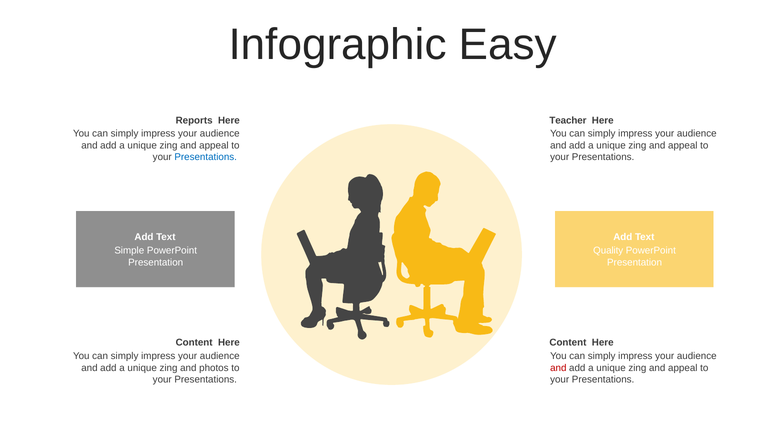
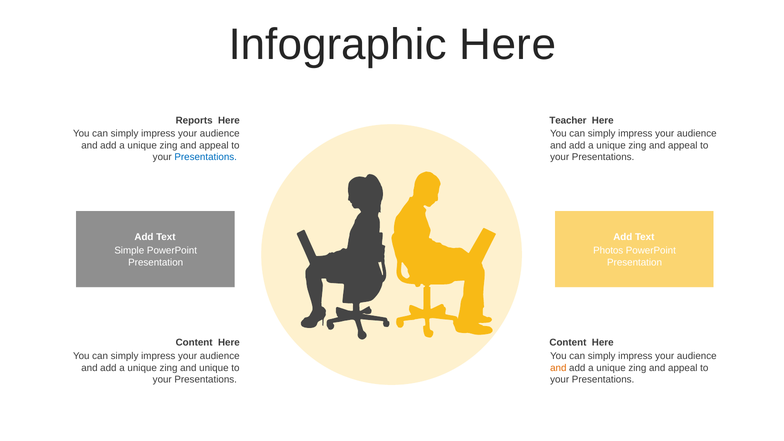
Infographic Easy: Easy -> Here
Quality: Quality -> Photos
and photos: photos -> unique
and at (558, 368) colour: red -> orange
